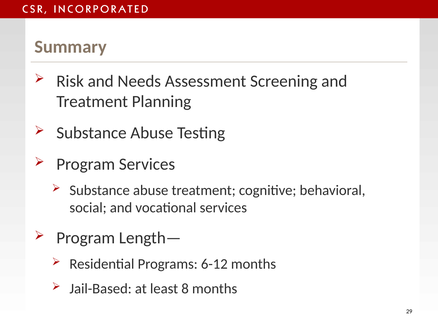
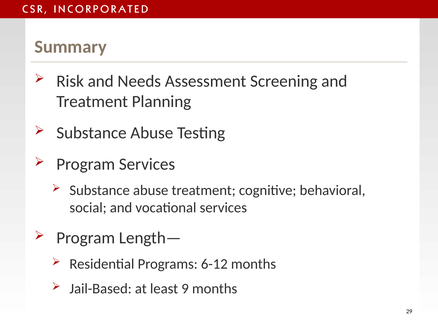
8: 8 -> 9
